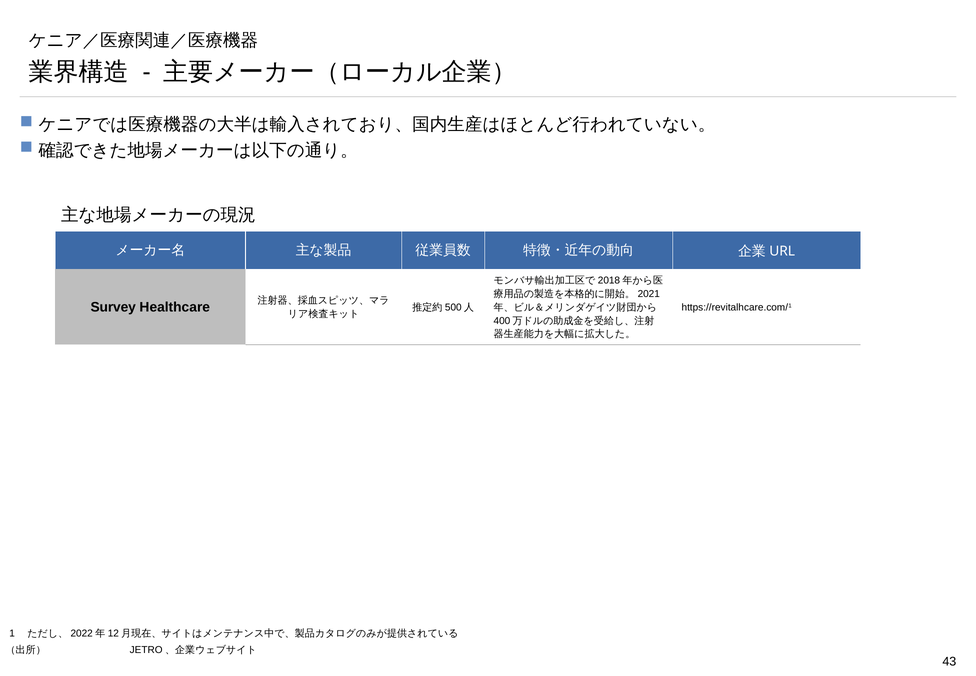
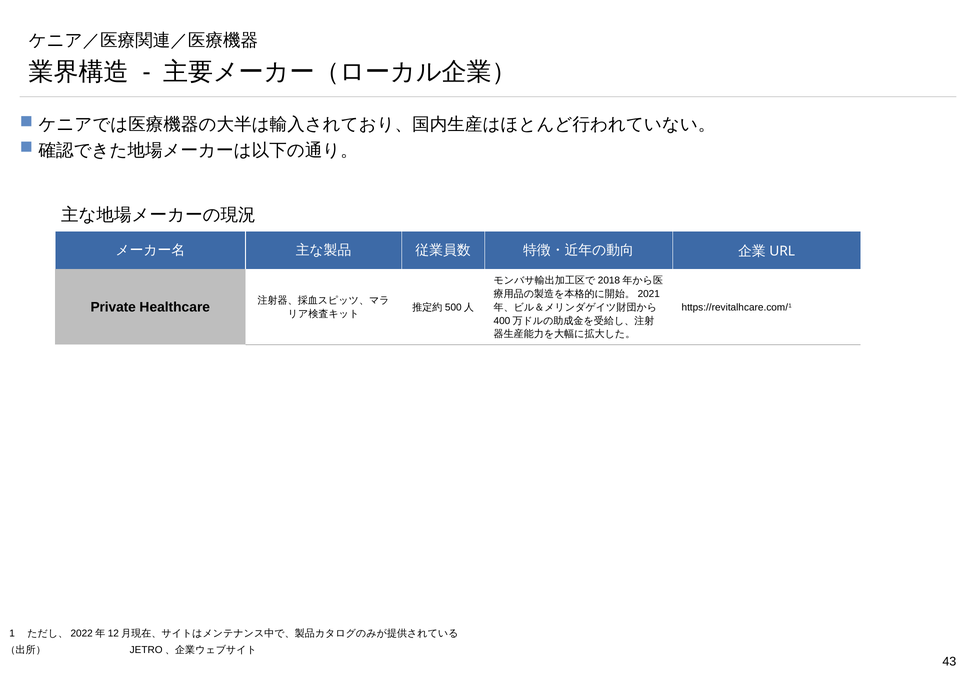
Survey: Survey -> Private
